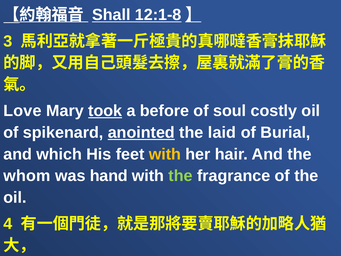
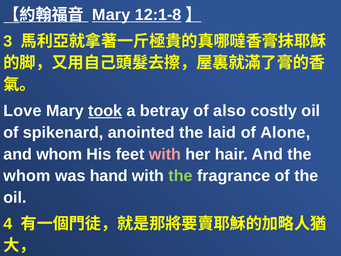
Shall at (111, 15): Shall -> Mary
a before: before -> betray
soul: soul -> also
anointed underline: present -> none
Burial: Burial -> Alone
and which: which -> whom
with at (165, 154) colour: yellow -> pink
